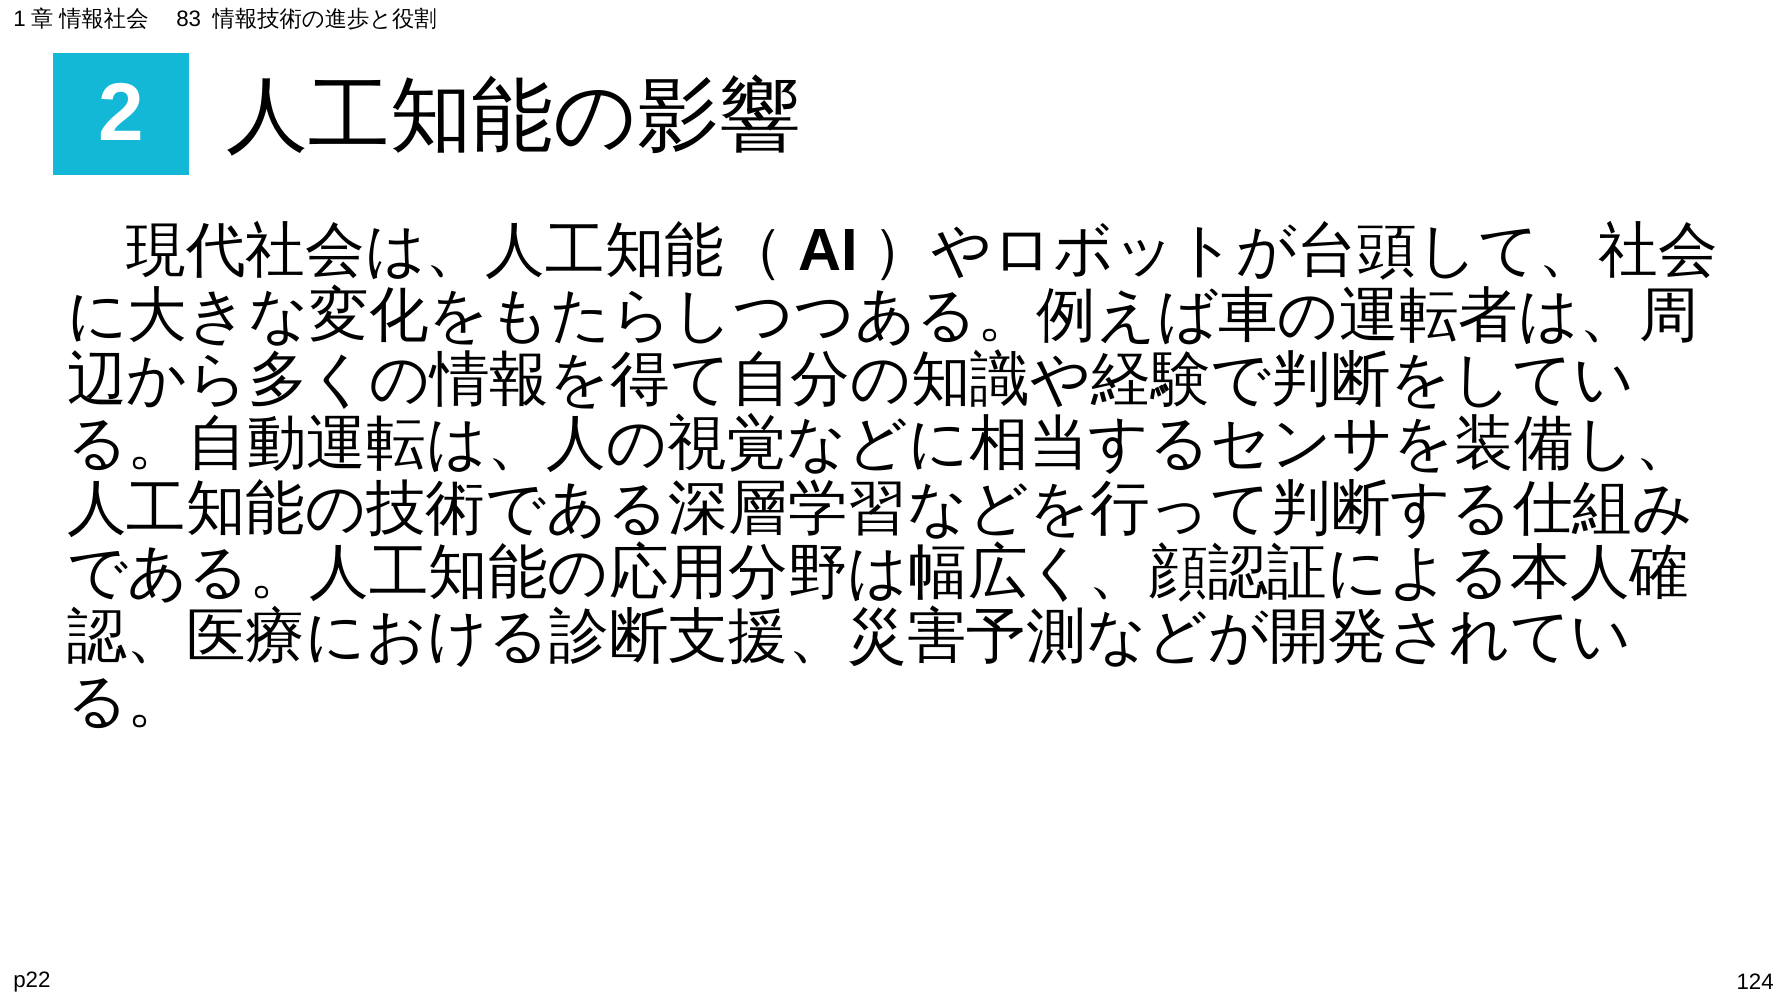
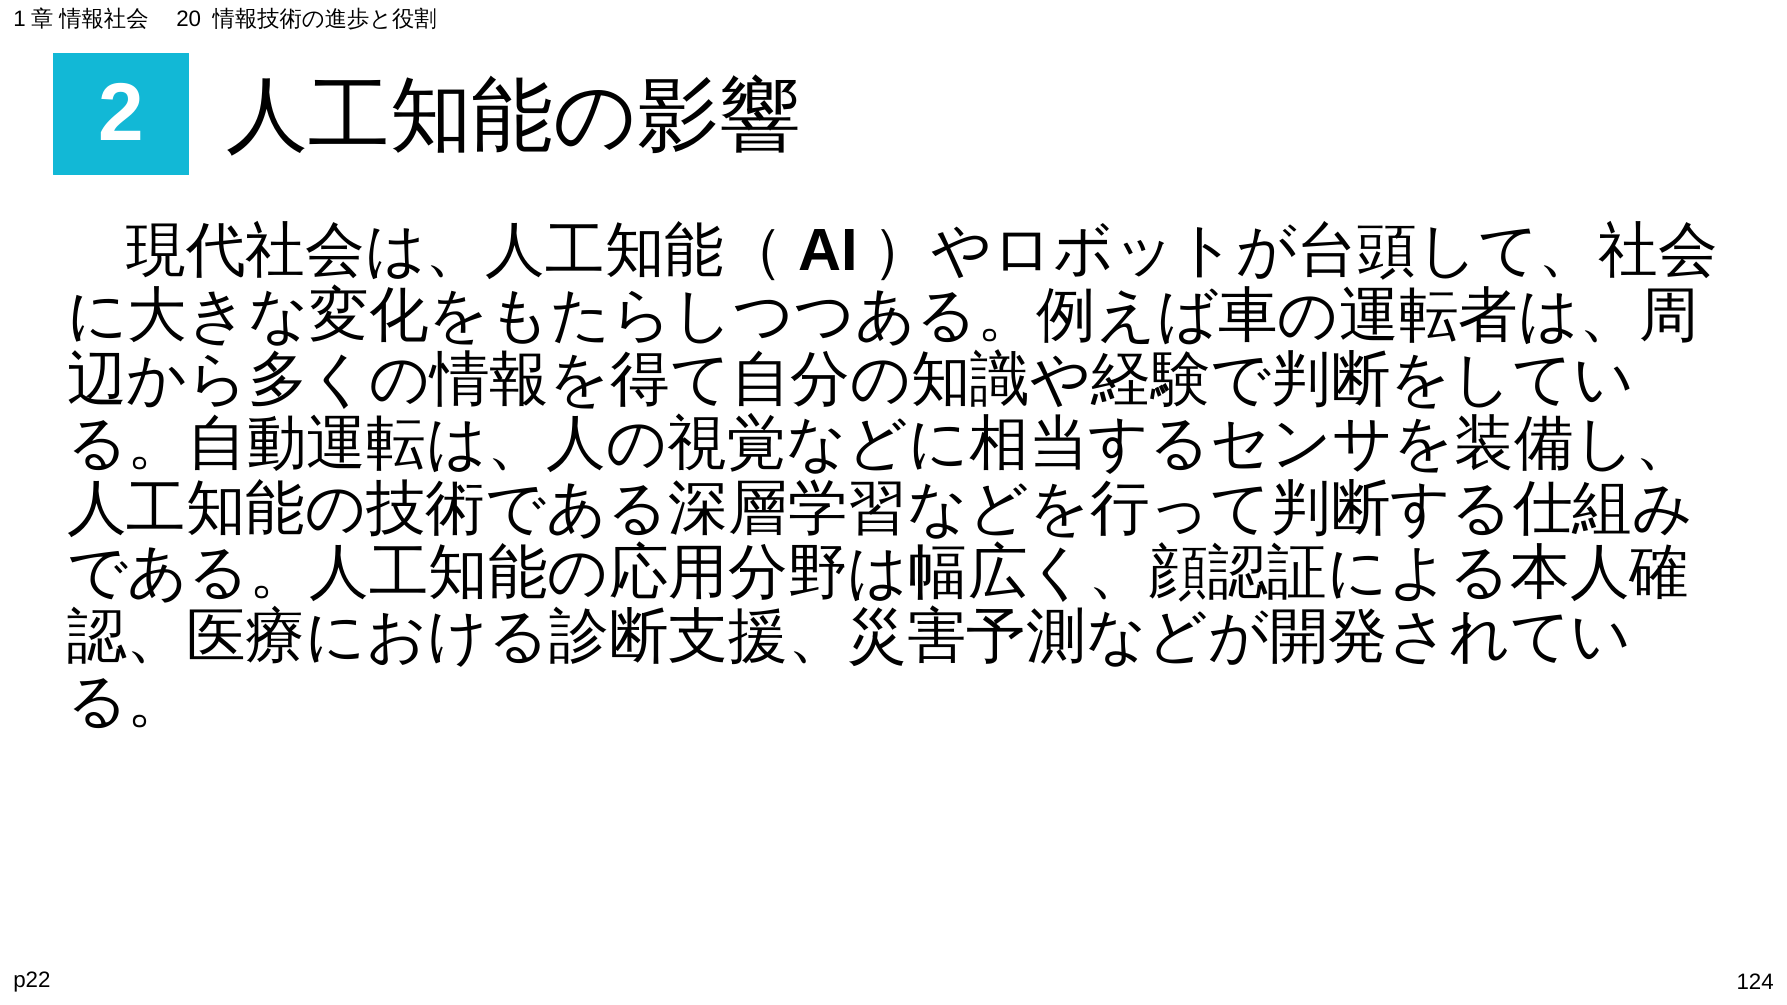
83: 83 -> 20
